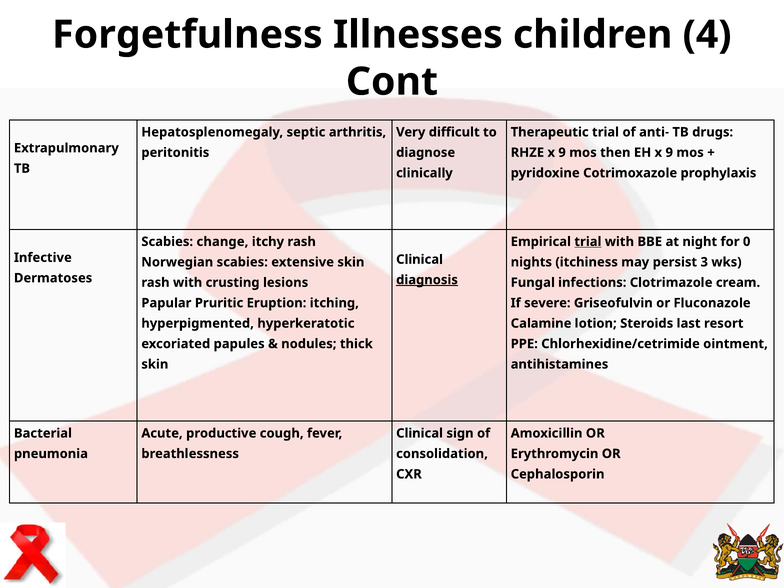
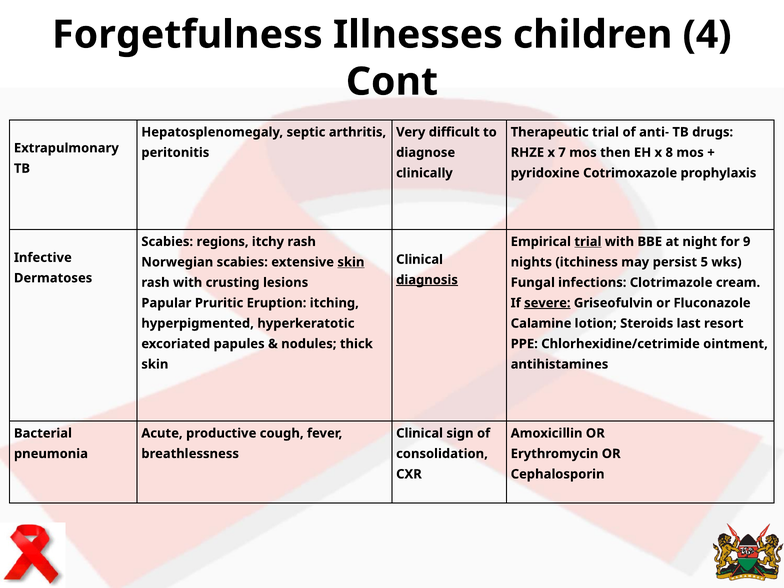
RHZE x 9: 9 -> 7
EH x 9: 9 -> 8
change: change -> regions
0: 0 -> 9
skin at (351, 262) underline: none -> present
3: 3 -> 5
severe underline: none -> present
